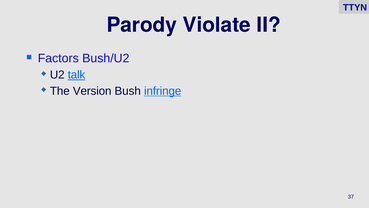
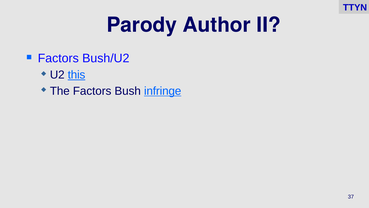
Violate: Violate -> Author
talk: talk -> this
The Version: Version -> Factors
